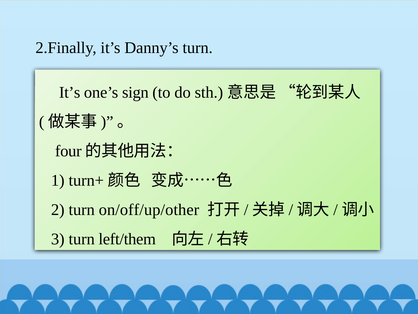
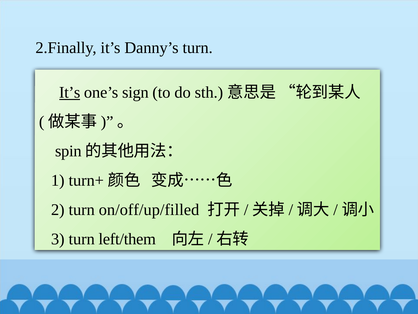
It’s at (70, 92) underline: none -> present
four: four -> spin
on/off/up/other: on/off/up/other -> on/off/up/filled
